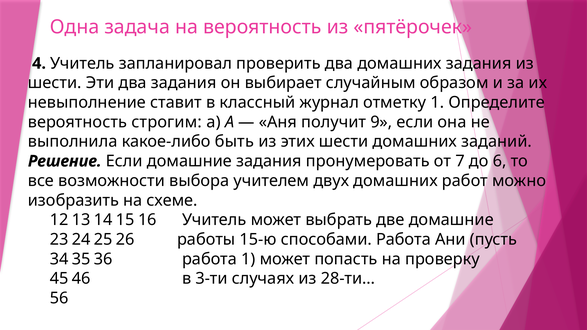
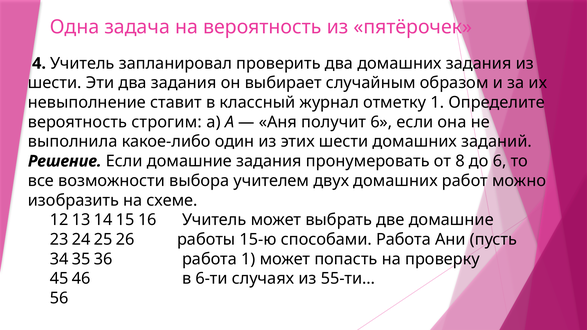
получит 9: 9 -> 6
быть: быть -> один
7: 7 -> 8
3-ти: 3-ти -> 6-ти
28-ти…: 28-ти… -> 55-ти…
